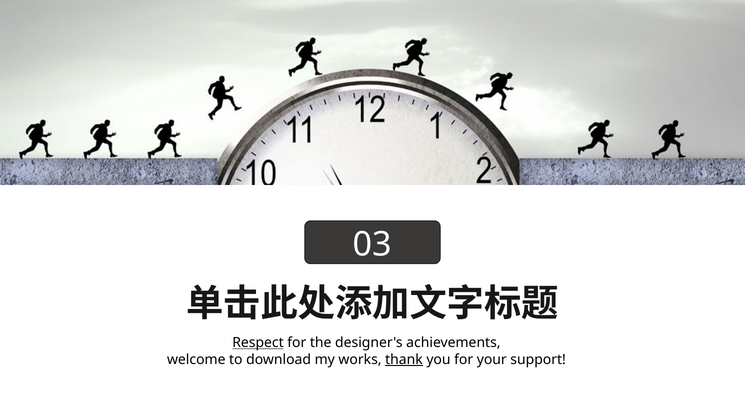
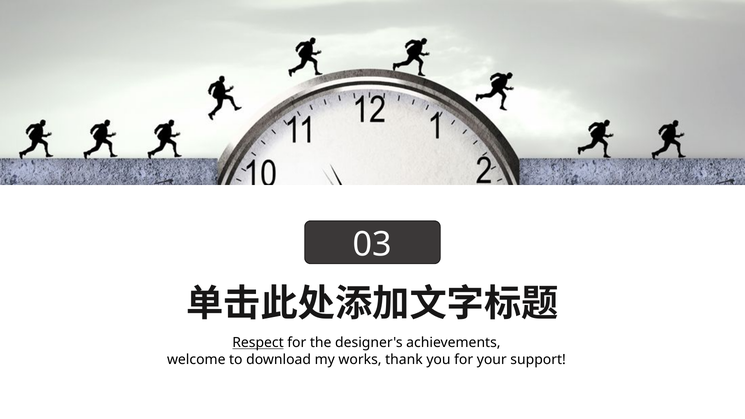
thank underline: present -> none
